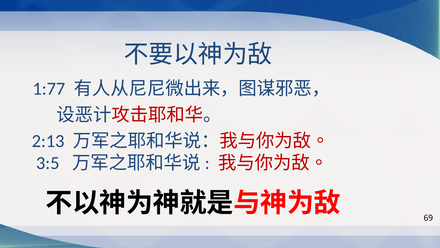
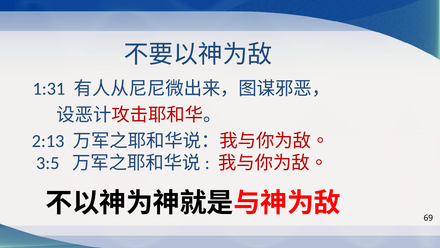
1:77: 1:77 -> 1:31
